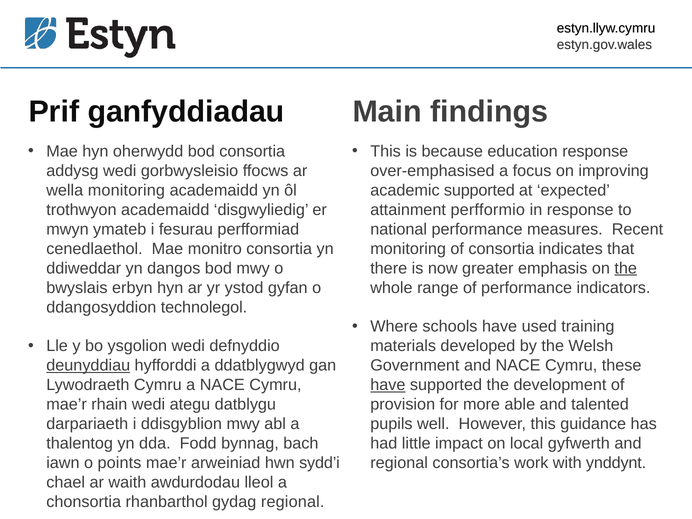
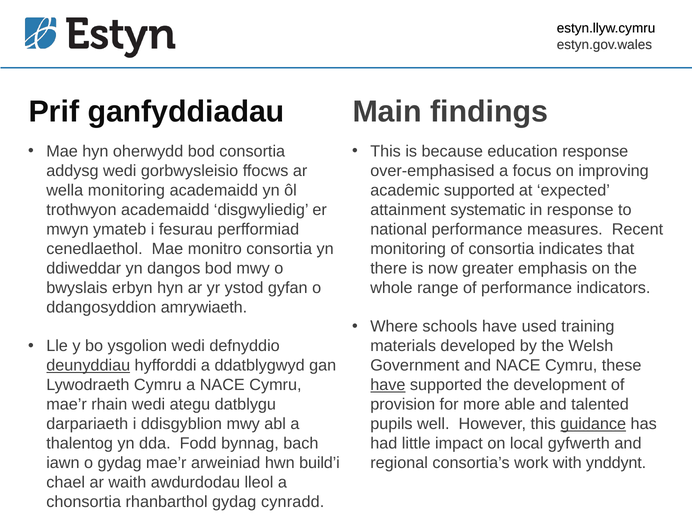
perfformio: perfformio -> systematic
the at (626, 268) underline: present -> none
technolegol: technolegol -> amrywiaeth
guidance underline: none -> present
o points: points -> gydag
sydd’i: sydd’i -> build’i
gydag regional: regional -> cynradd
